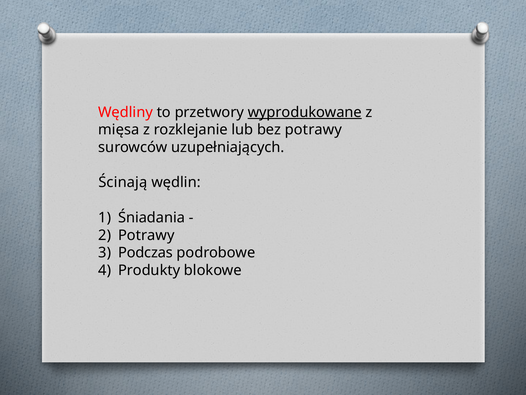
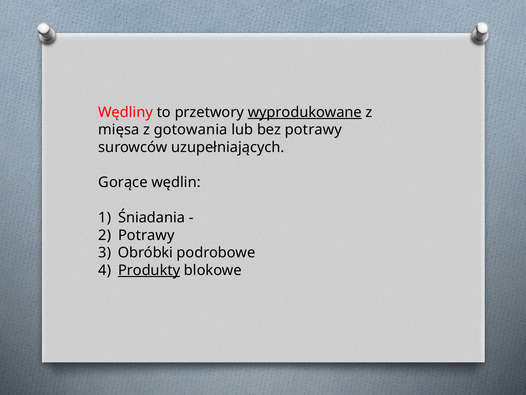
rozklejanie: rozklejanie -> gotowania
Ścinają: Ścinają -> Gorące
Podczas: Podczas -> Obróbki
Produkty underline: none -> present
